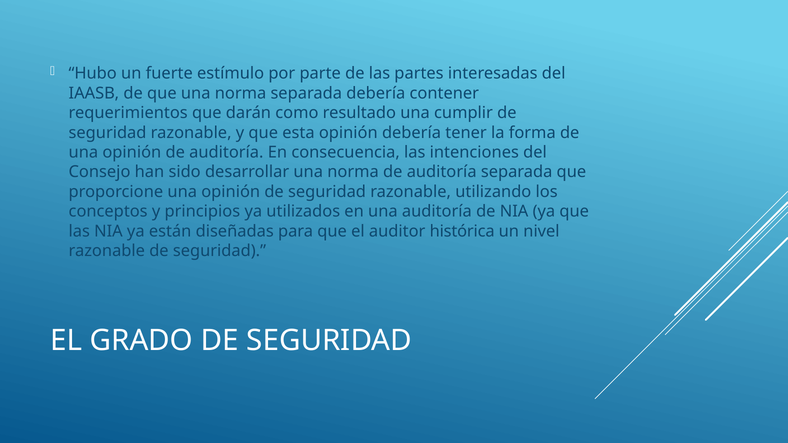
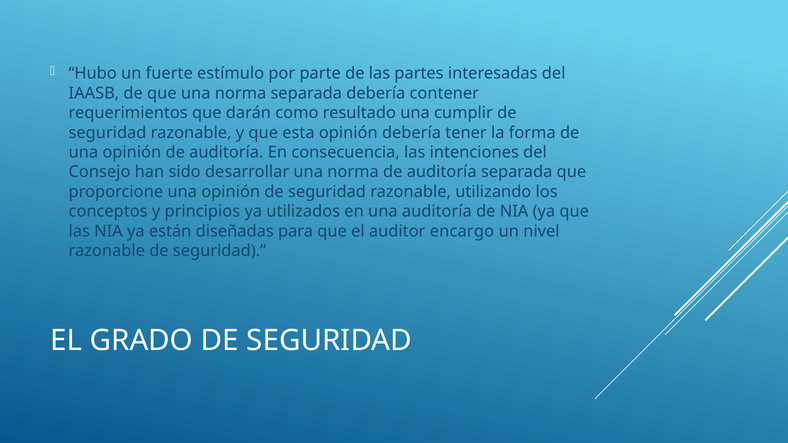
histórica: histórica -> encargo
